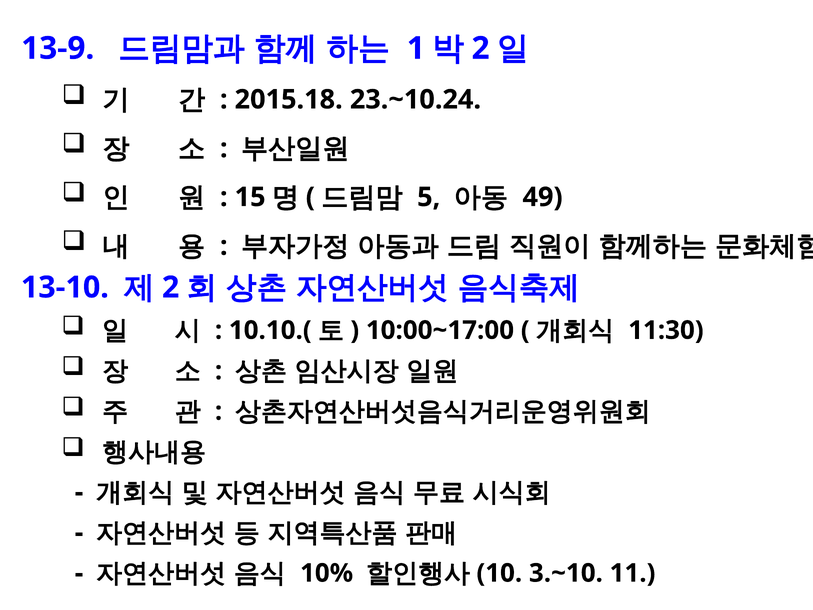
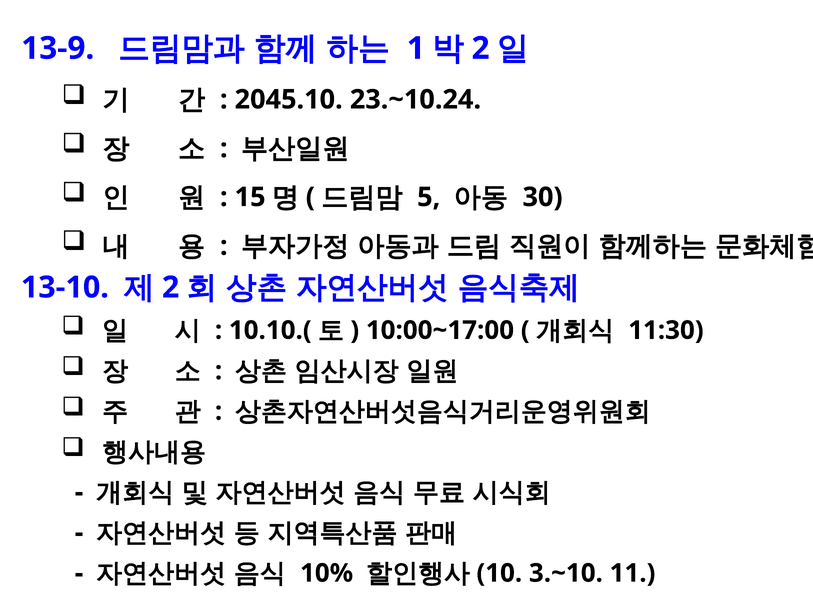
2015.18: 2015.18 -> 2045.10
49: 49 -> 30
